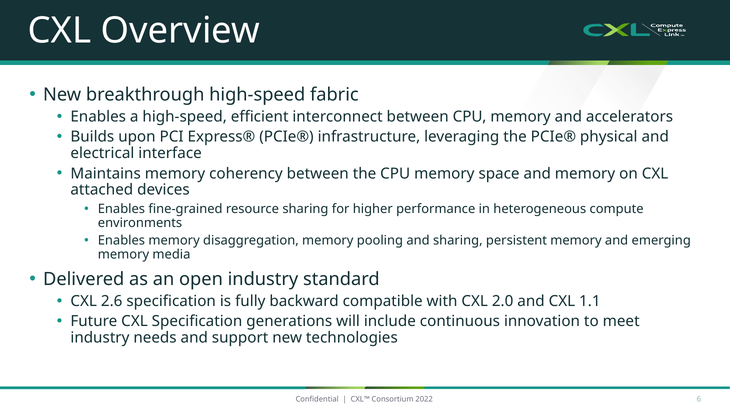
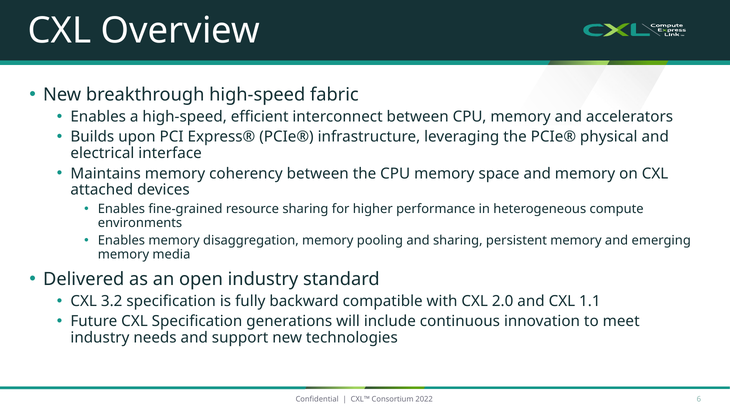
2.6: 2.6 -> 3.2
